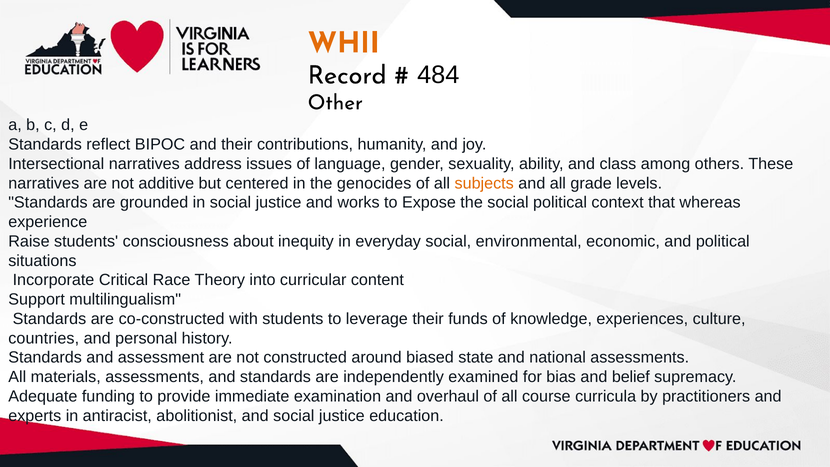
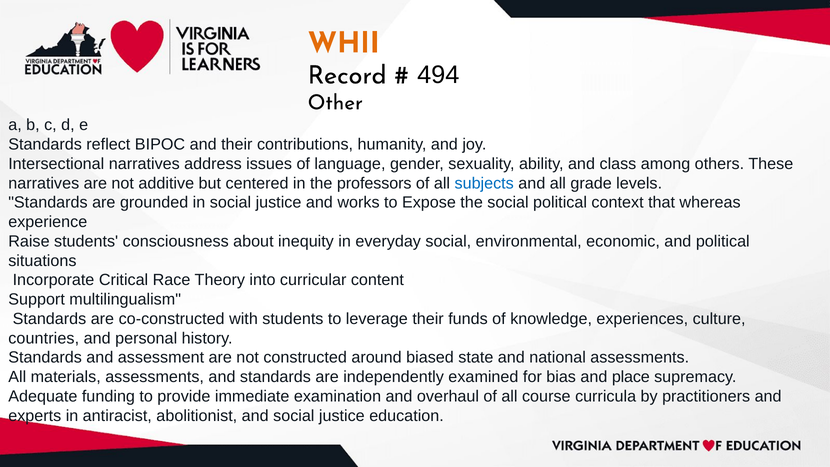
484: 484 -> 494
genocides: genocides -> professors
subjects colour: orange -> blue
belief: belief -> place
